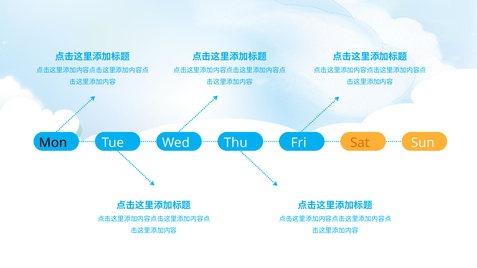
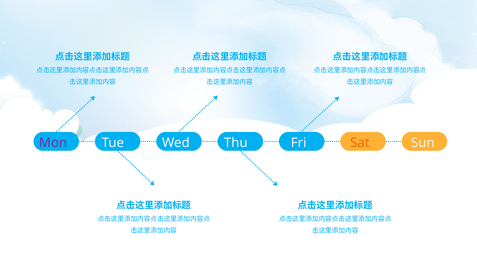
Mon colour: black -> purple
